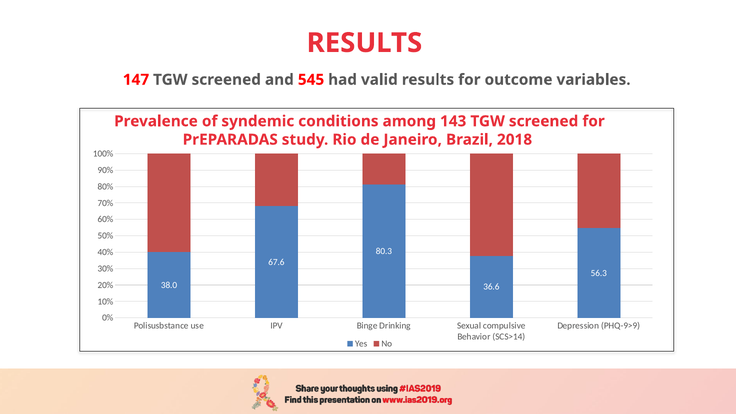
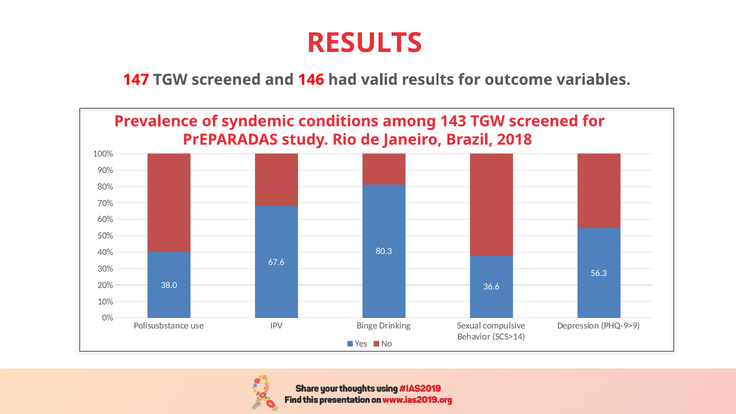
545: 545 -> 146
